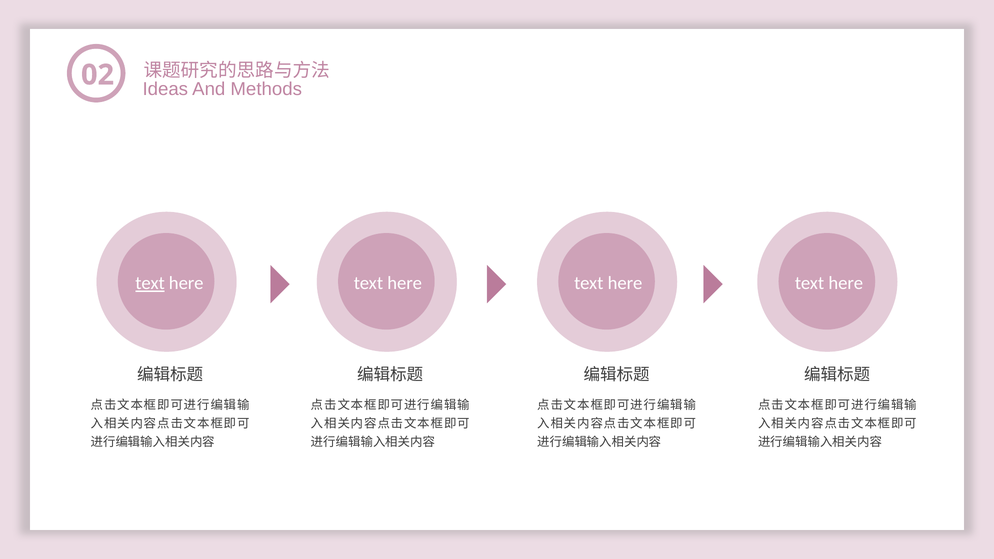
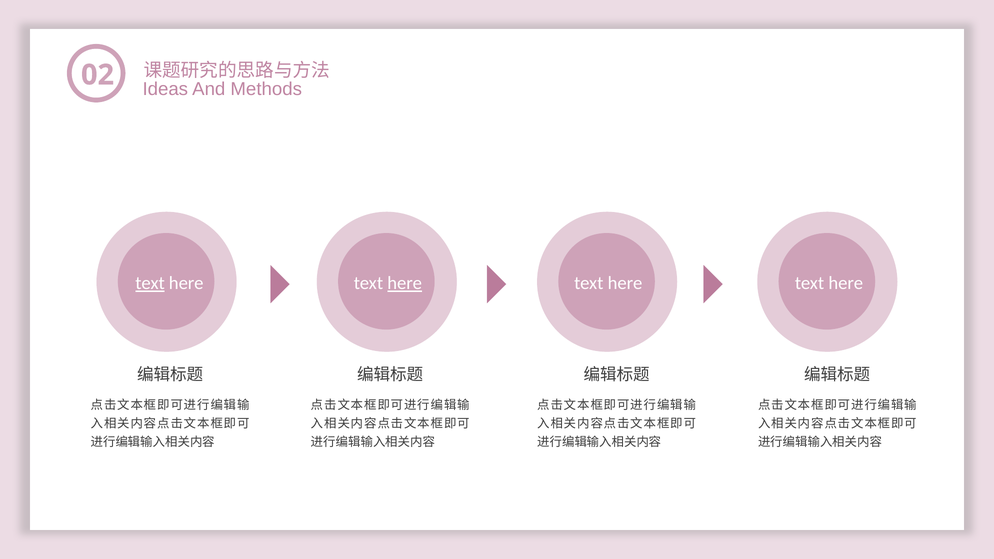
here at (405, 283) underline: none -> present
